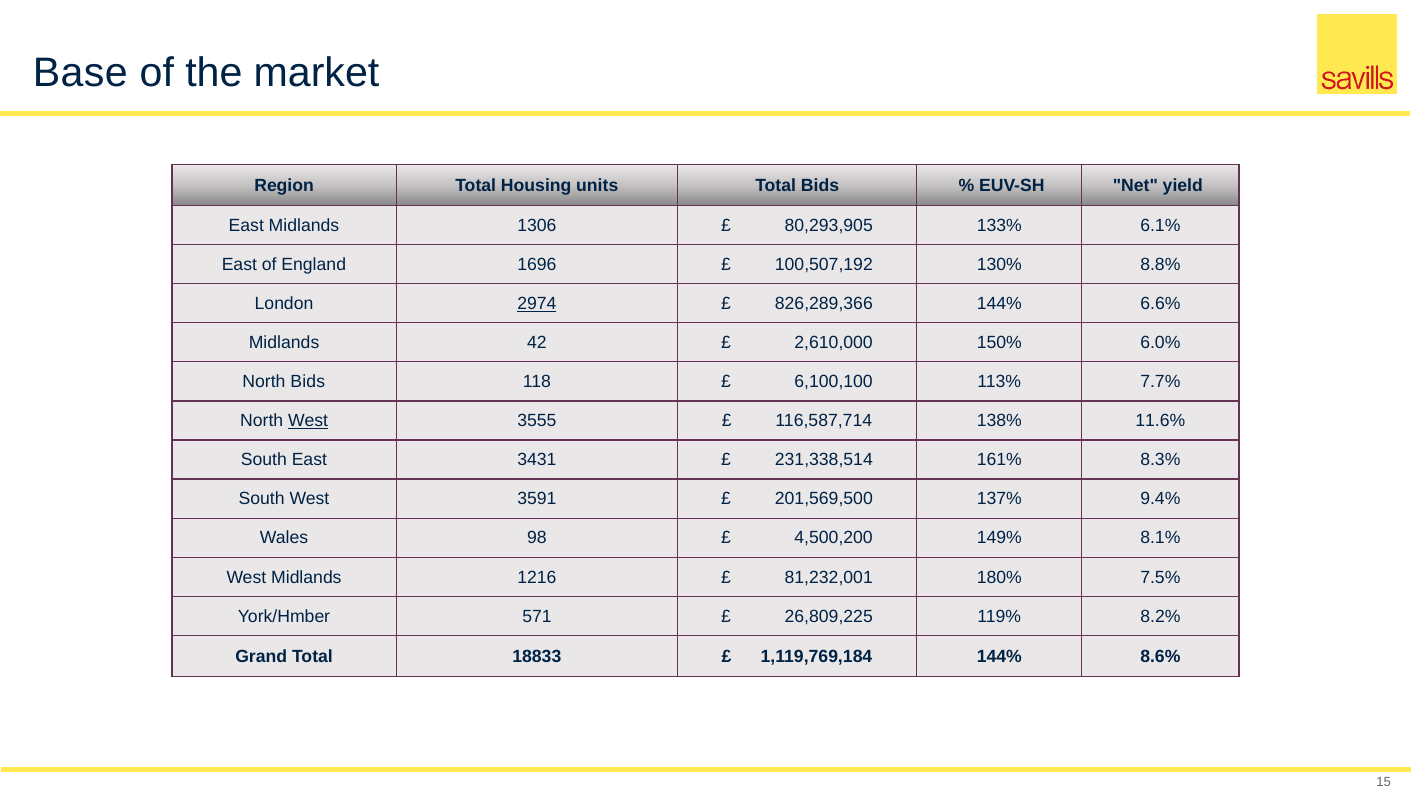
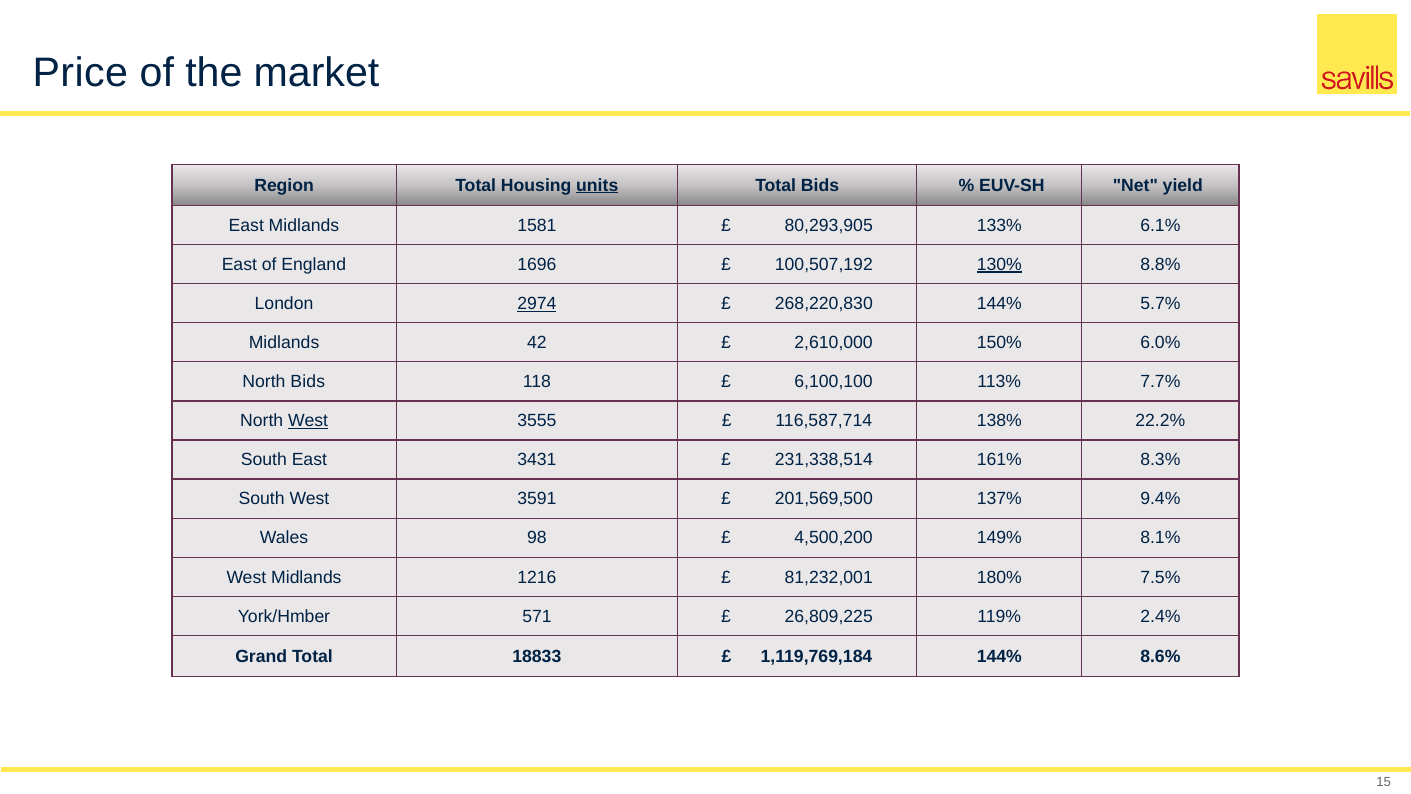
Base: Base -> Price
units underline: none -> present
1306: 1306 -> 1581
130% underline: none -> present
826,289,366: 826,289,366 -> 268,220,830
6.6%: 6.6% -> 5.7%
11.6%: 11.6% -> 22.2%
8.2%: 8.2% -> 2.4%
